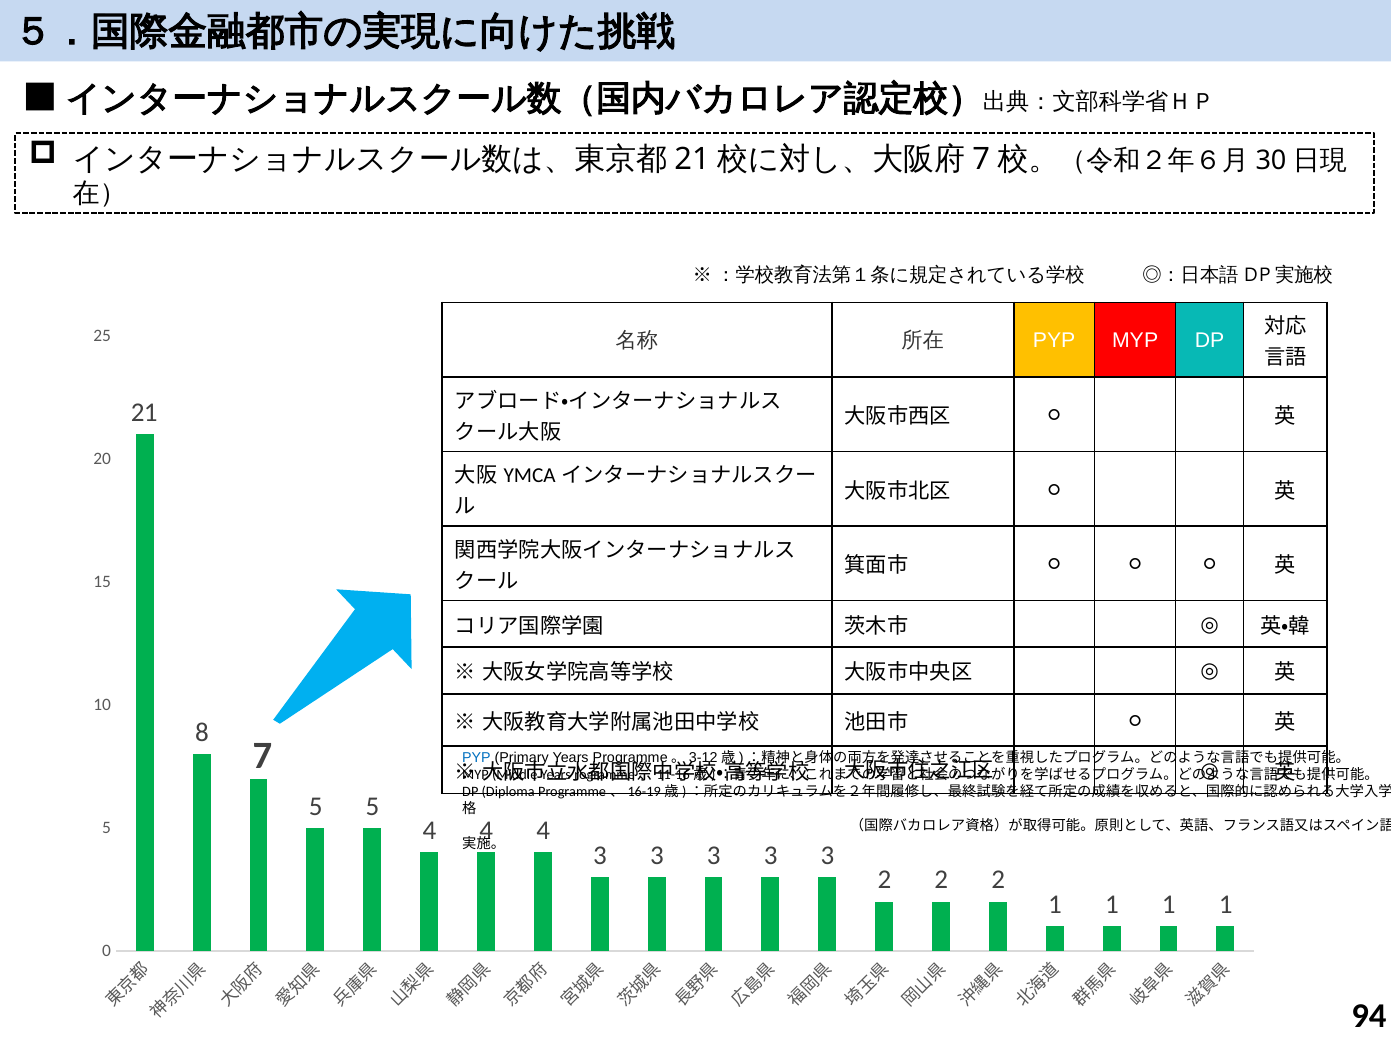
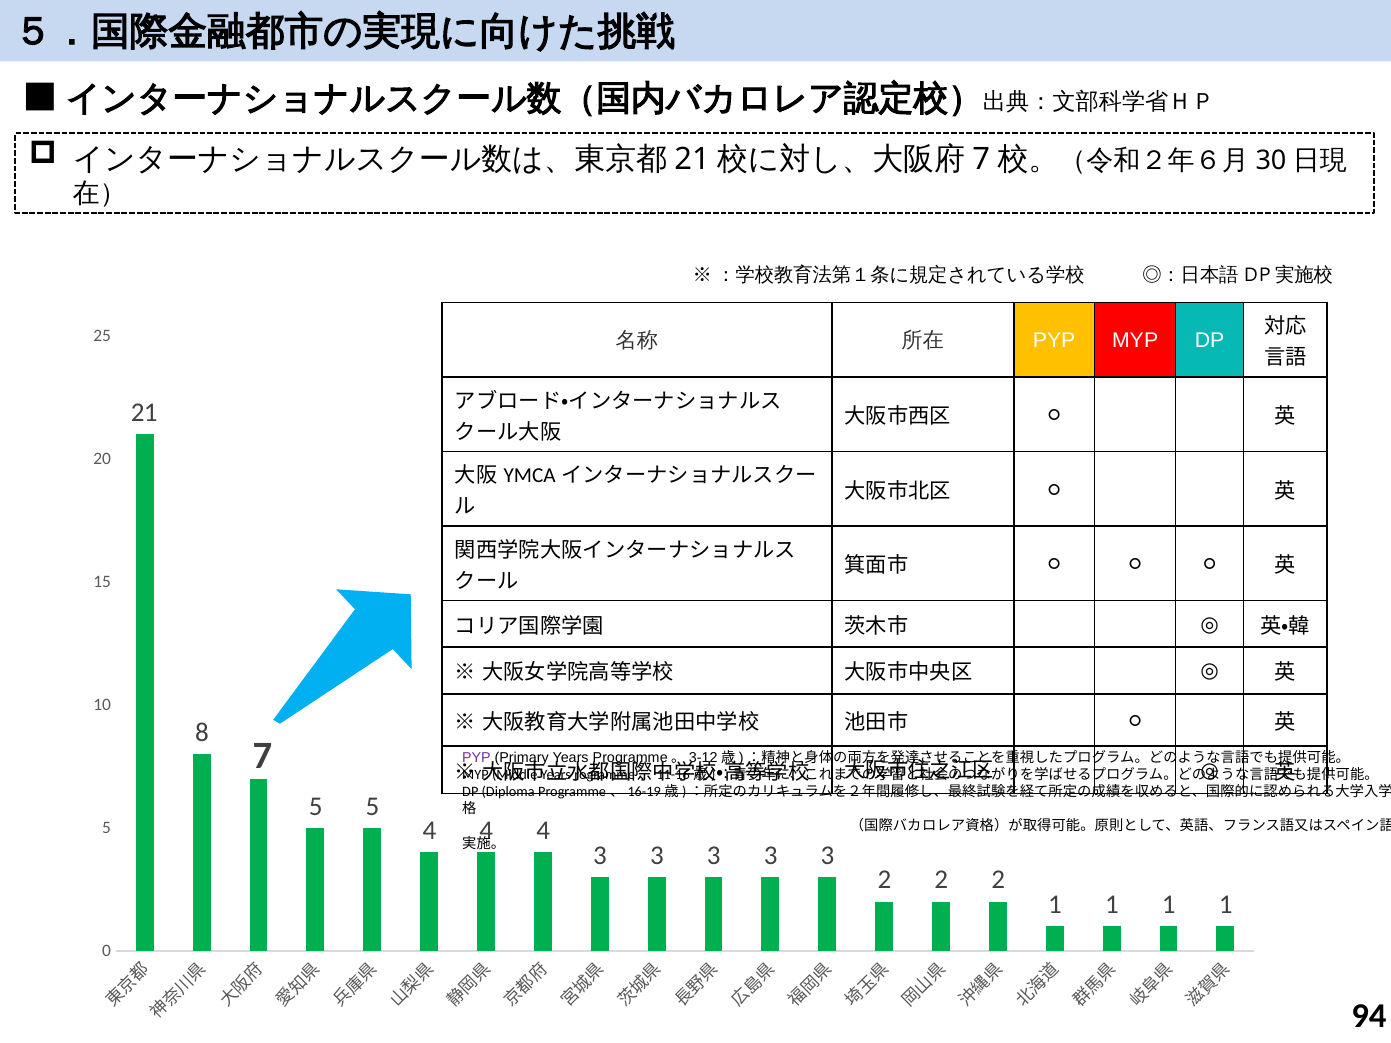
PYP at (476, 758) colour: blue -> purple
